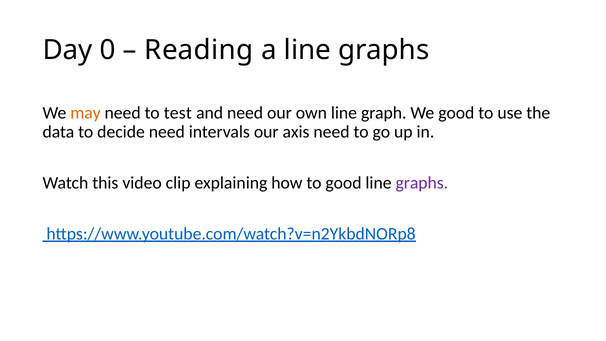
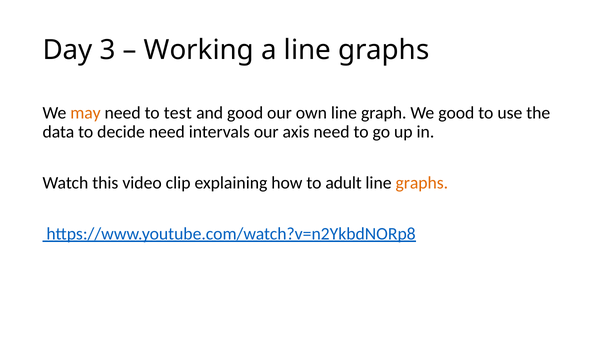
0: 0 -> 3
Reading: Reading -> Working
and need: need -> good
to good: good -> adult
graphs at (422, 183) colour: purple -> orange
